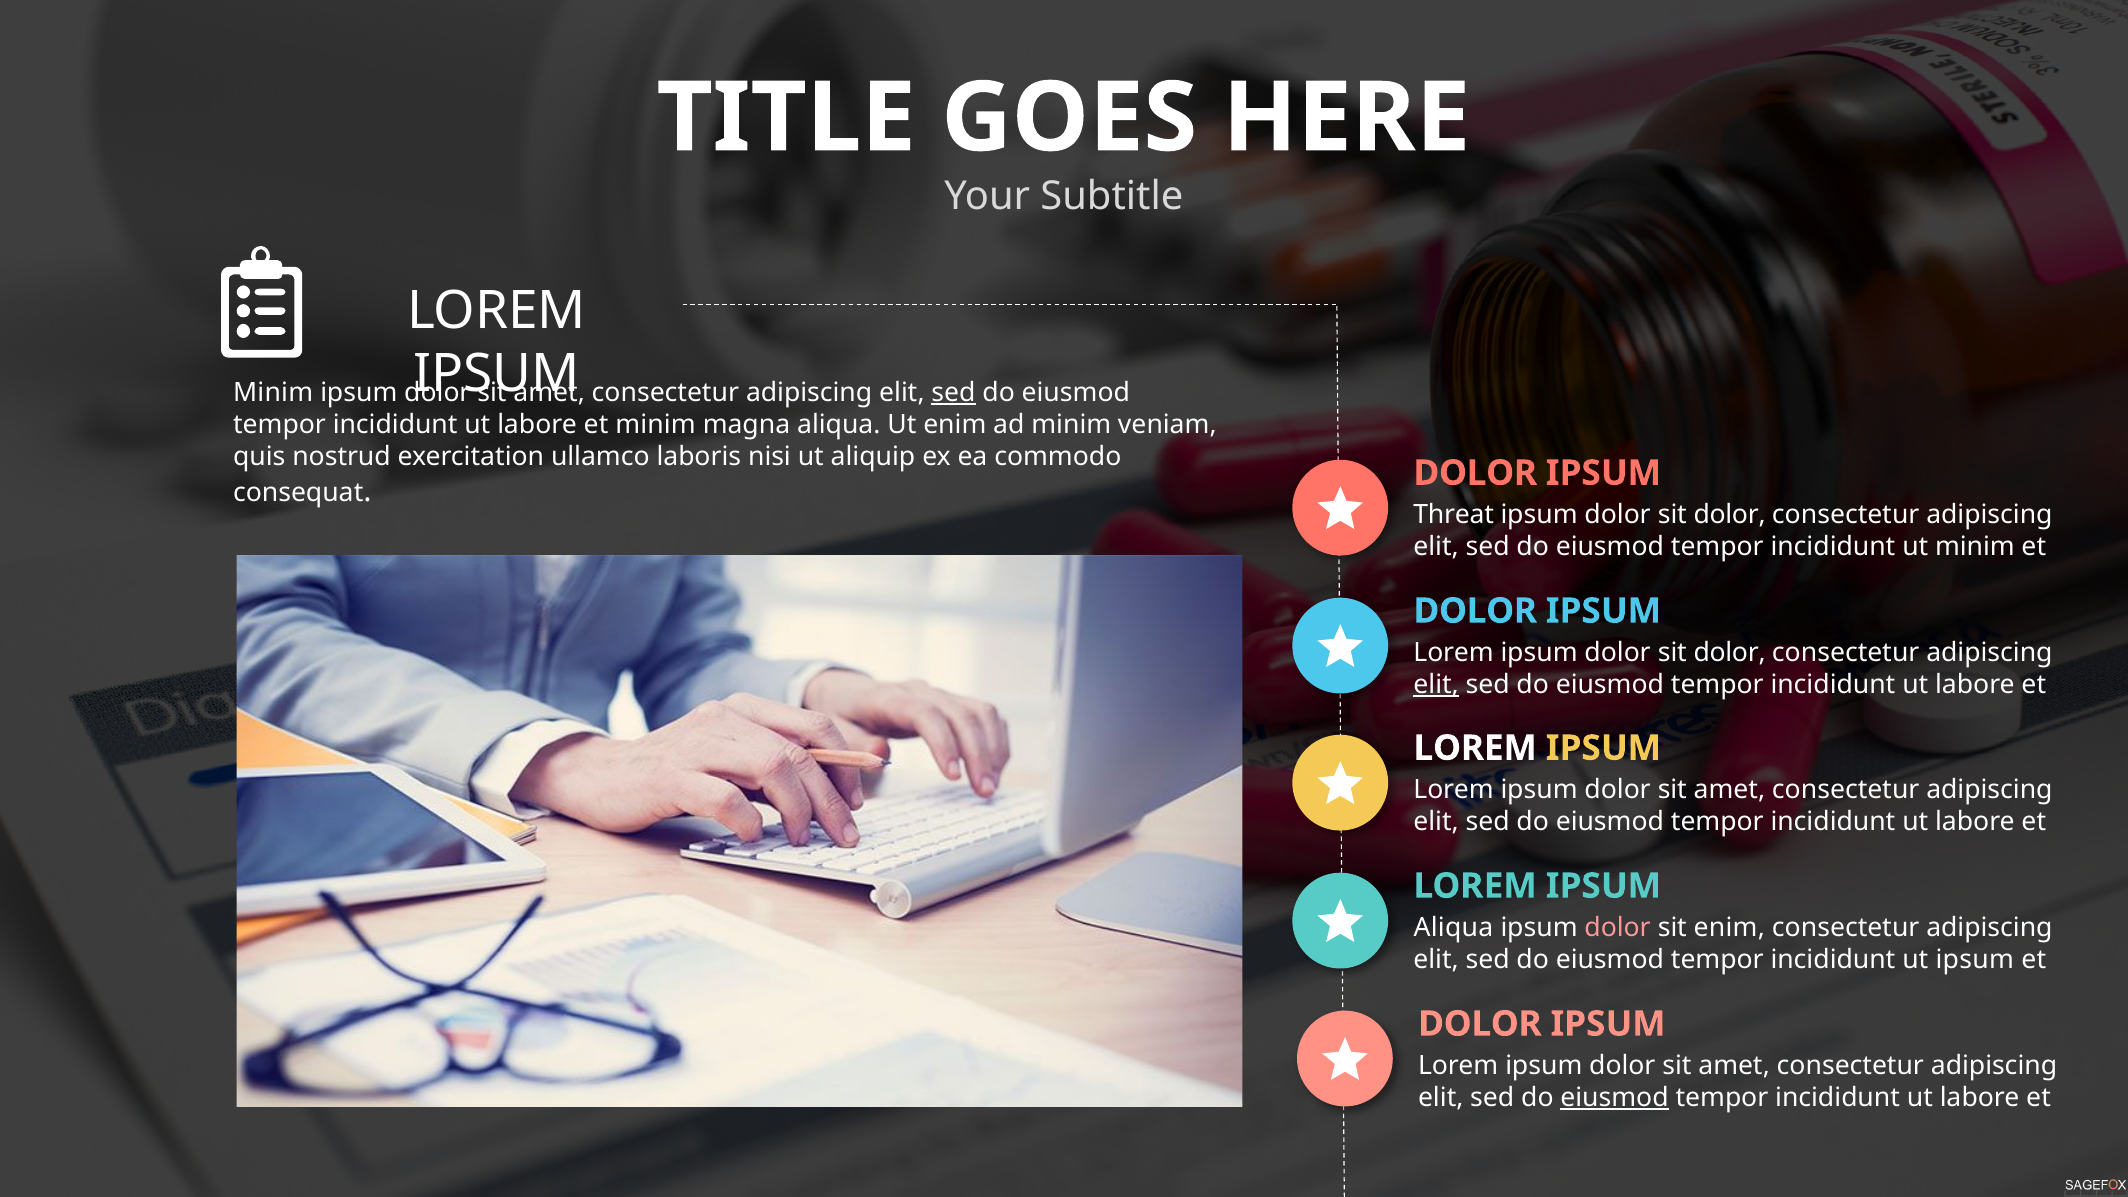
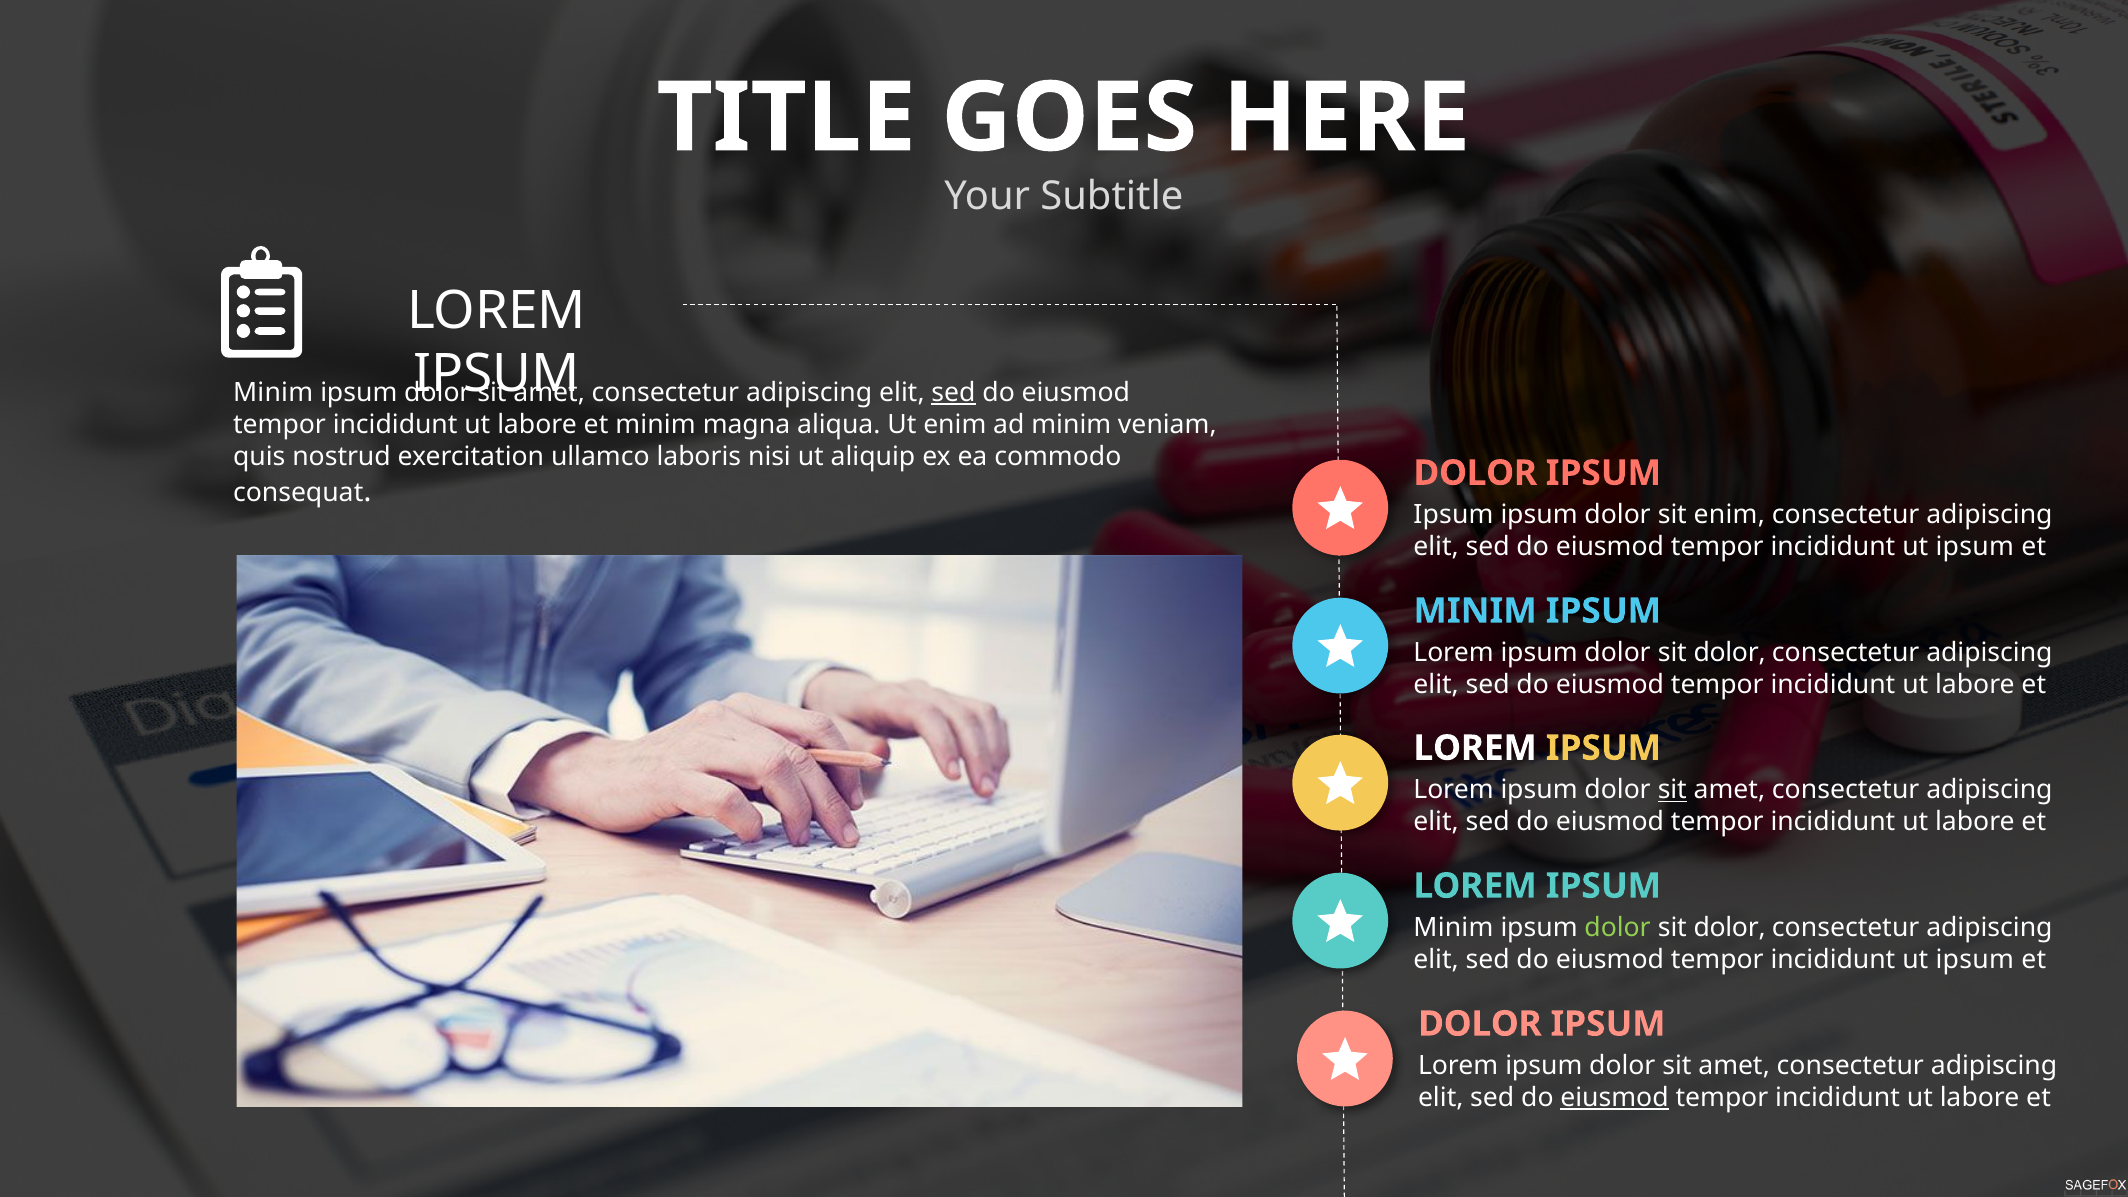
Threat at (1454, 515): Threat -> Ipsum
dolor at (1730, 515): dolor -> enim
minim at (1975, 547): minim -> ipsum
DOLOR at (1475, 611): DOLOR -> MINIM
elit at (1436, 685) underline: present -> none
sit at (1672, 790) underline: none -> present
Aliqua at (1453, 928): Aliqua -> Minim
dolor at (1618, 928) colour: pink -> light green
enim at (1729, 928): enim -> dolor
